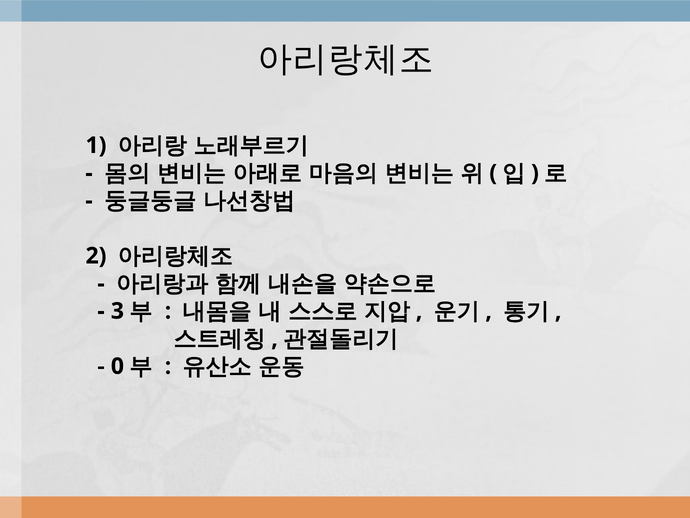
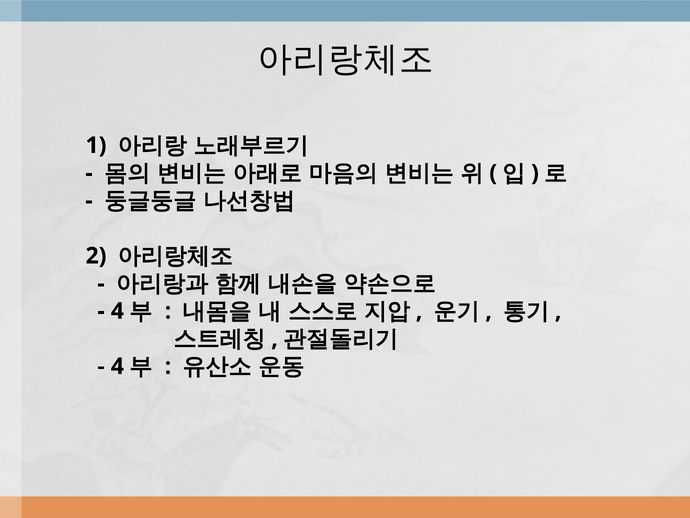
3 at (117, 311): 3 -> 4
0 at (117, 366): 0 -> 4
